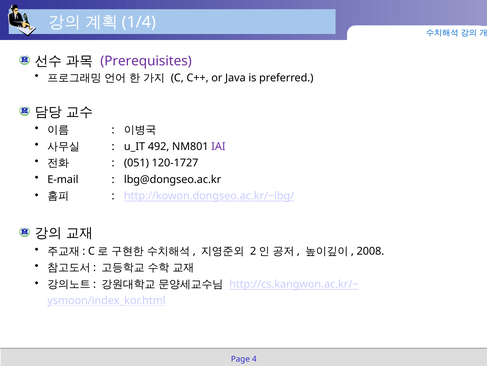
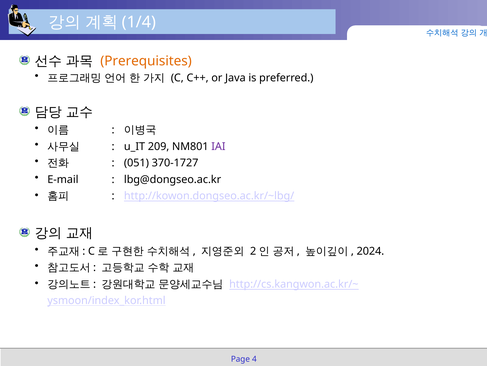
Prerequisites colour: purple -> orange
492: 492 -> 209
120-1727: 120-1727 -> 370-1727
2008: 2008 -> 2024
